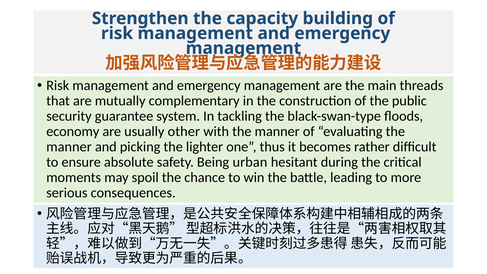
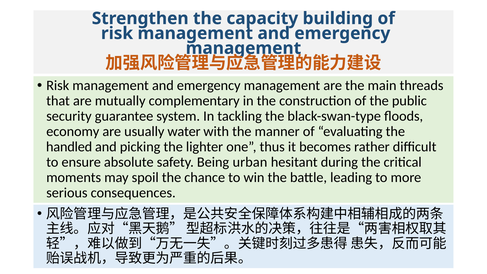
other: other -> water
manner at (69, 147): manner -> handled
